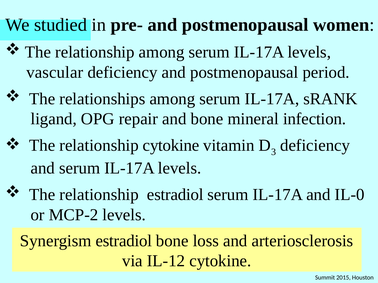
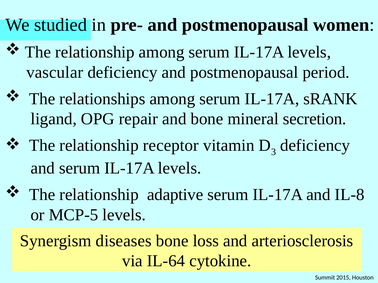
infection: infection -> secretion
relationship cytokine: cytokine -> receptor
relationship estradiol: estradiol -> adaptive
IL-0: IL-0 -> IL-8
MCP-2: MCP-2 -> MCP-5
Synergism estradiol: estradiol -> diseases
IL-12: IL-12 -> IL-64
